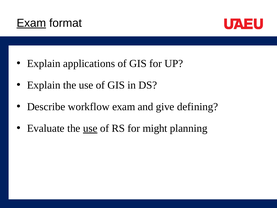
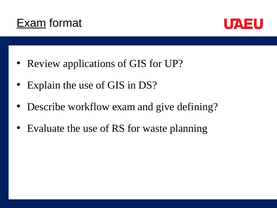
Explain at (44, 64): Explain -> Review
use at (90, 128) underline: present -> none
might: might -> waste
